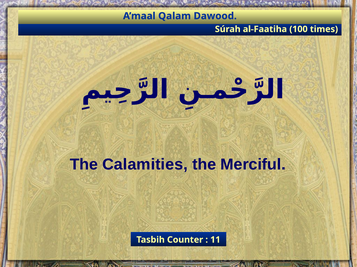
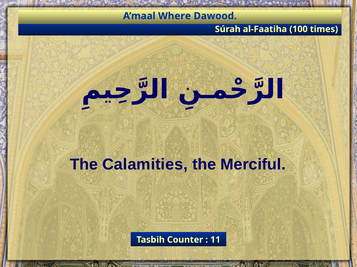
Qalam: Qalam -> Where
